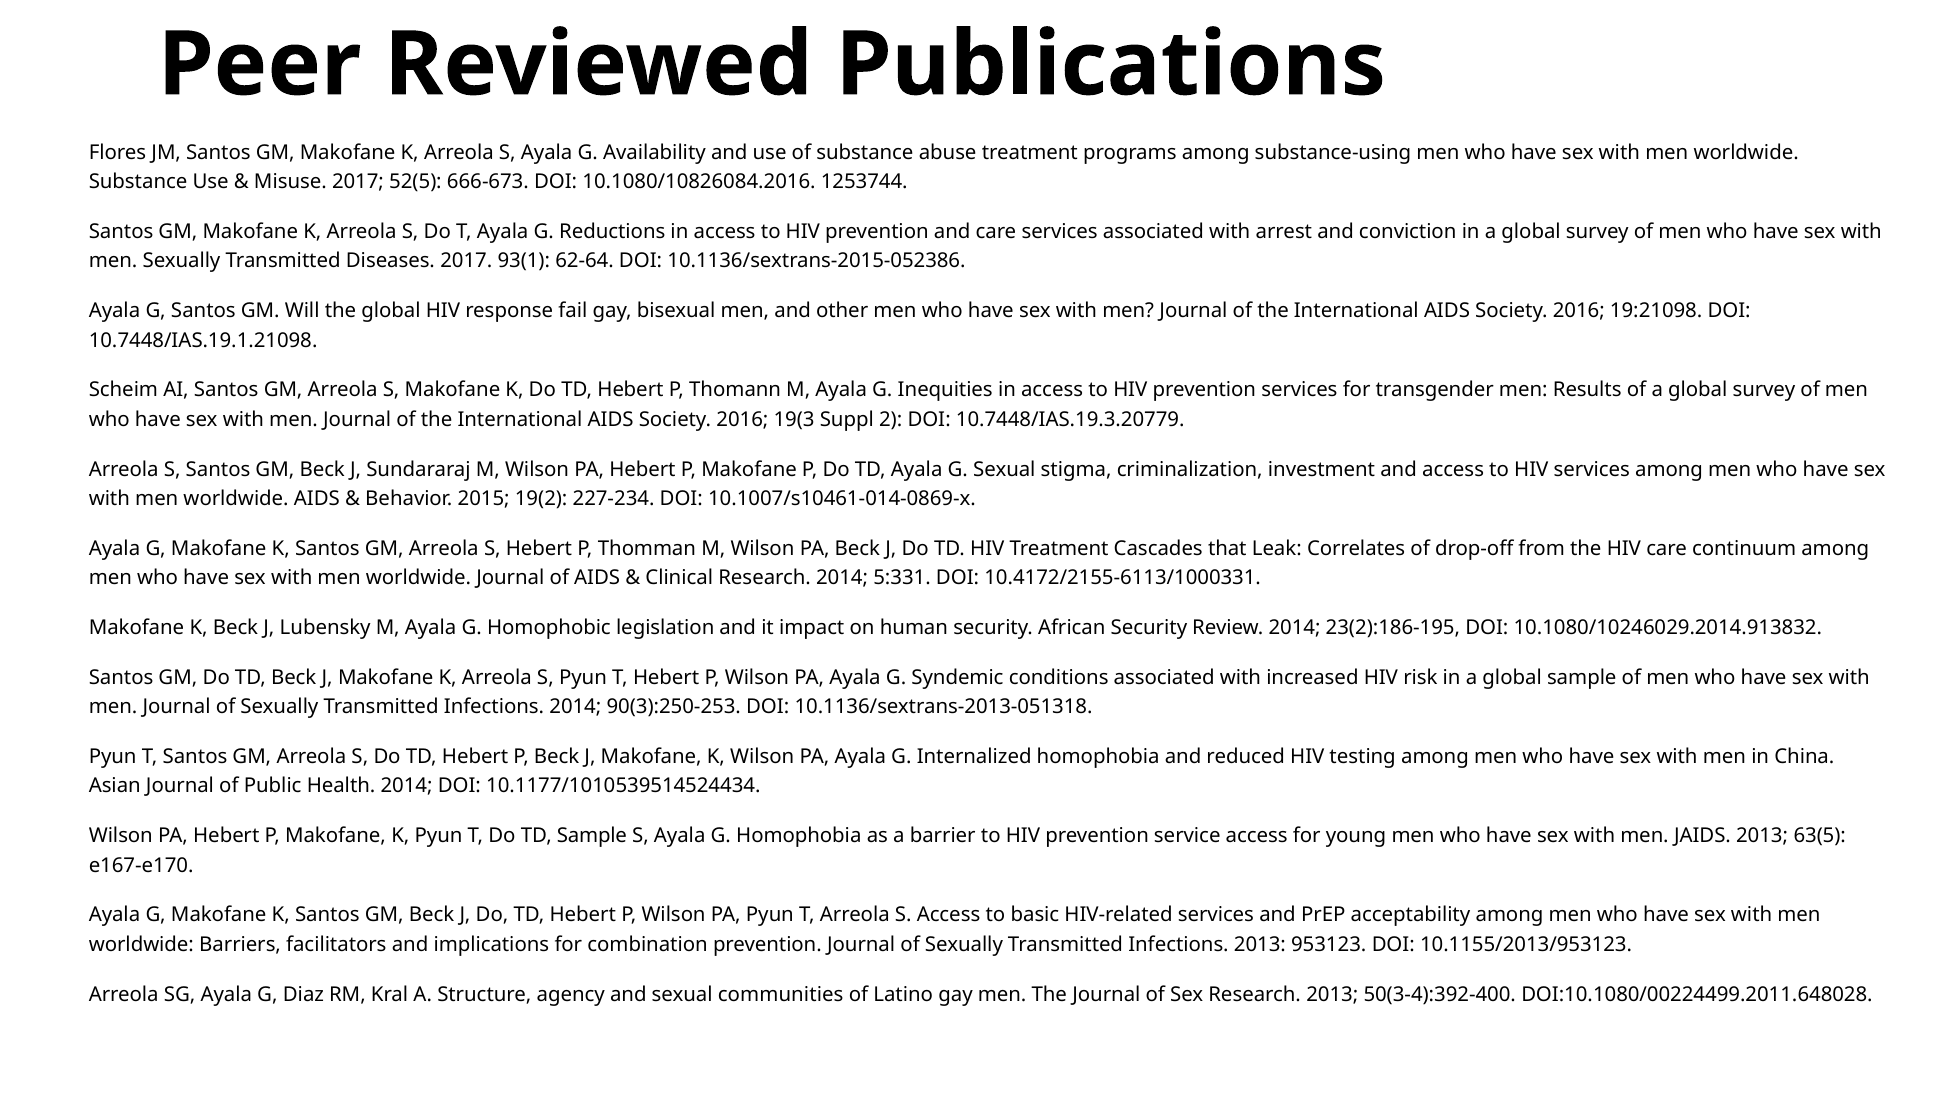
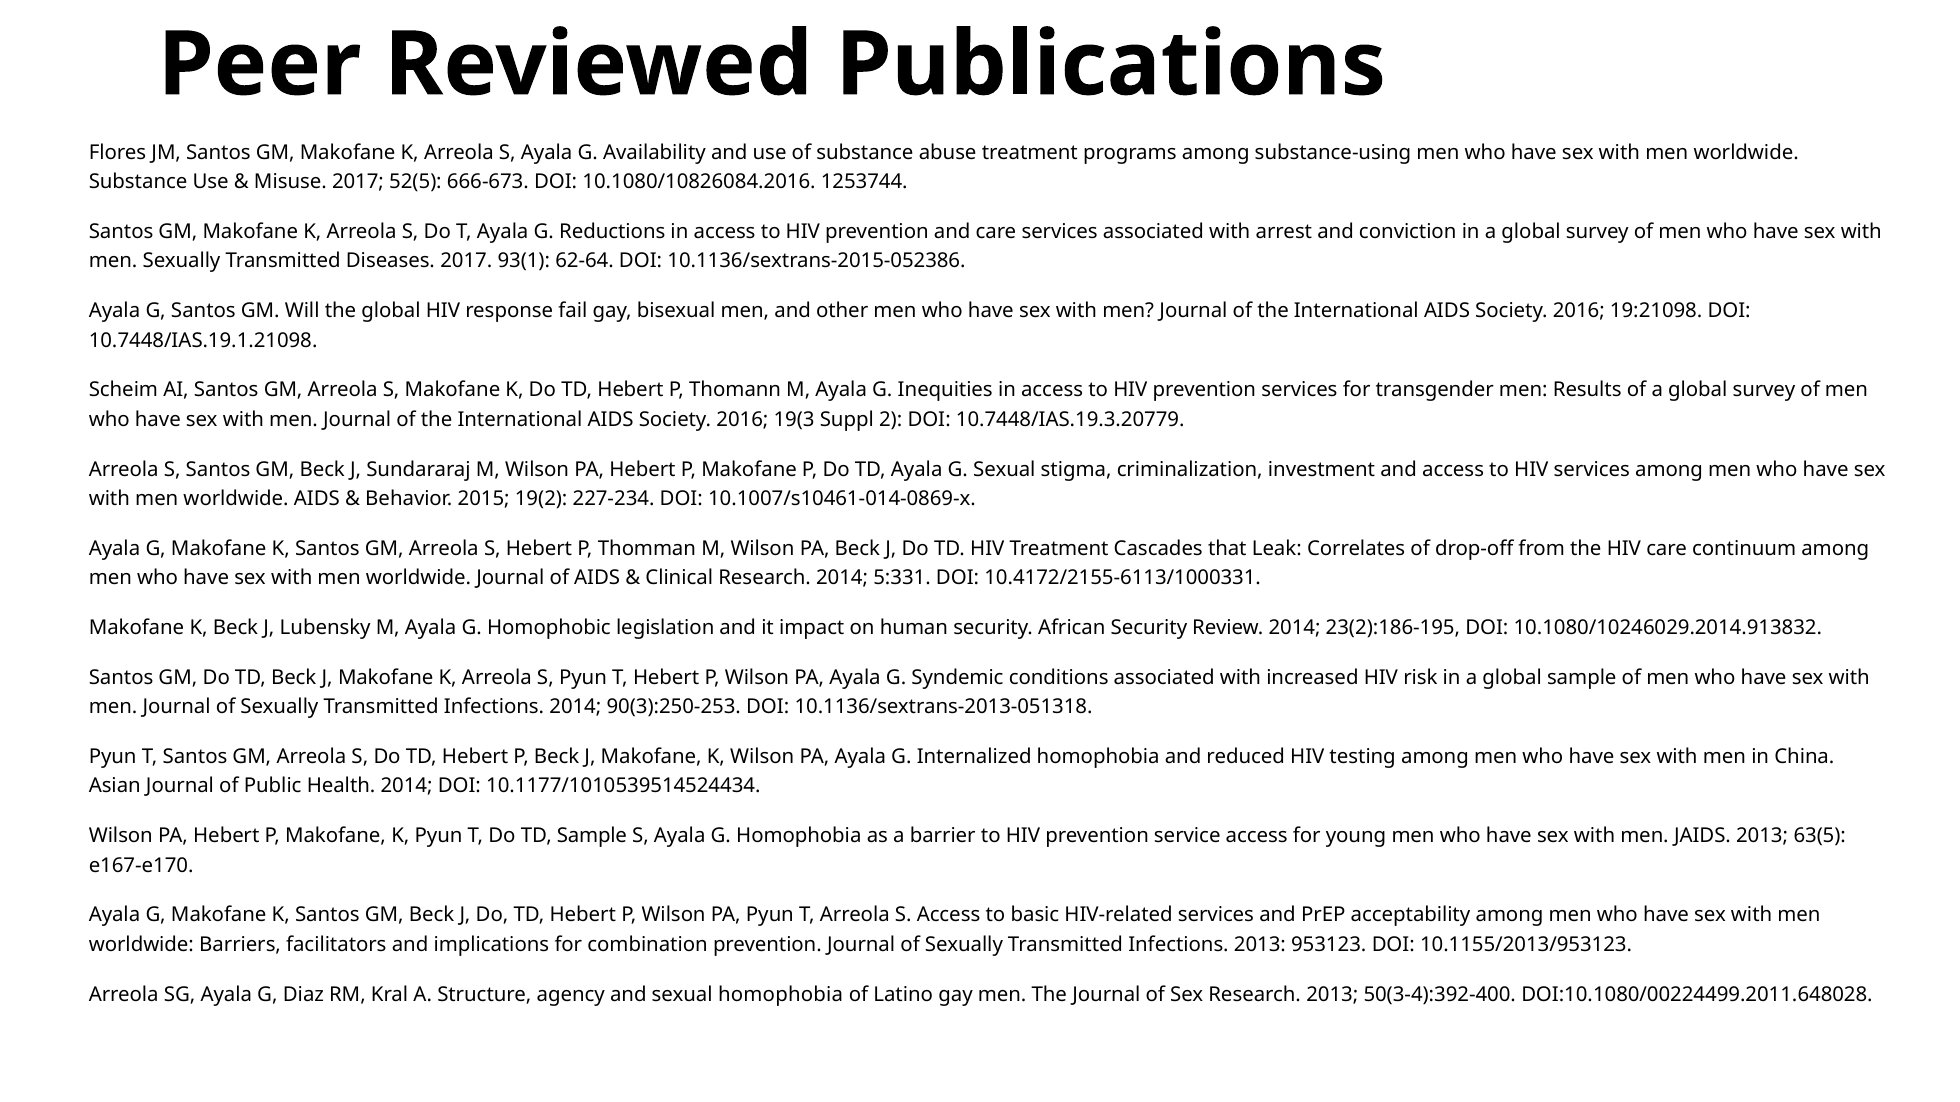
sexual communities: communities -> homophobia
